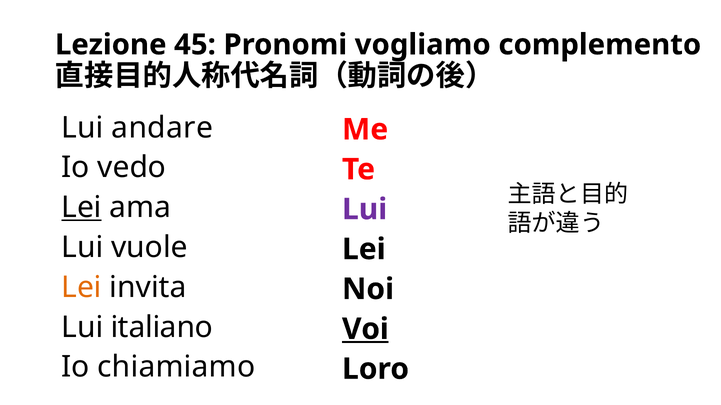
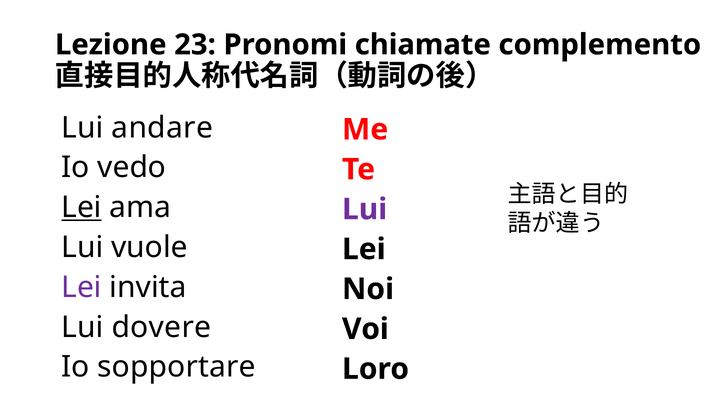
45: 45 -> 23
vogliamo: vogliamo -> chiamate
Lei at (82, 288) colour: orange -> purple
italiano: italiano -> dovere
Voi underline: present -> none
chiamiamo: chiamiamo -> sopportare
